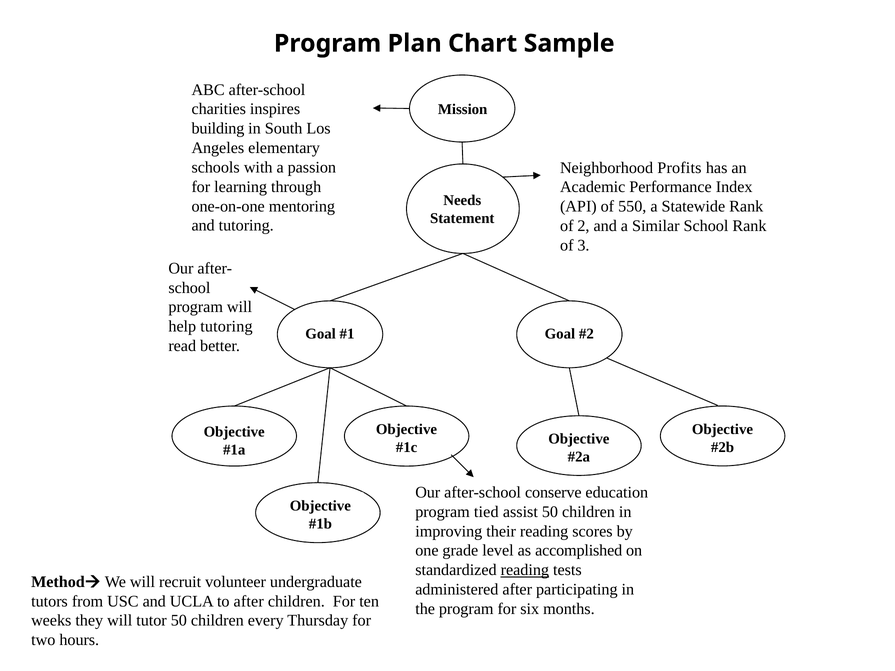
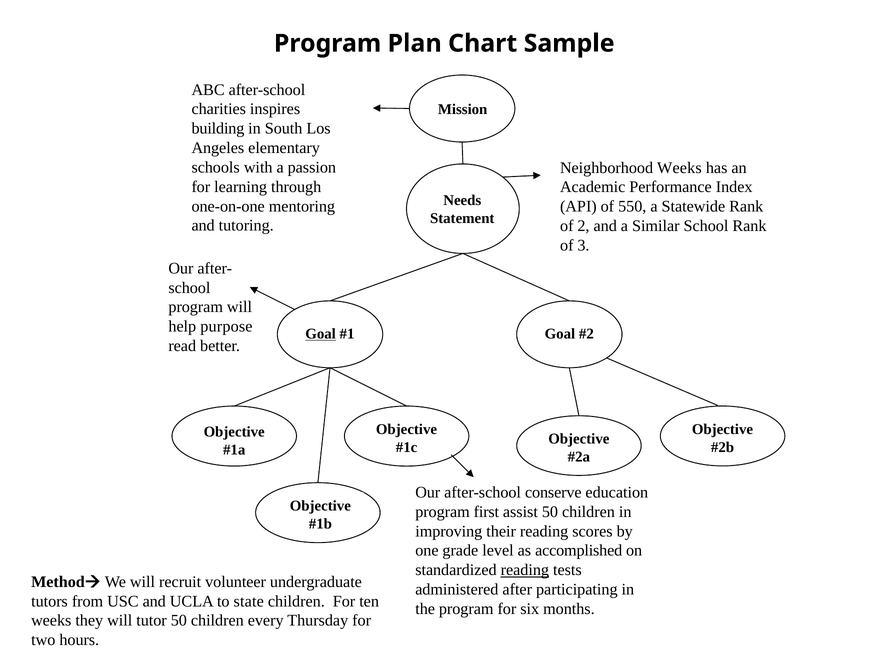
Neighborhood Profits: Profits -> Weeks
help tutoring: tutoring -> purpose
Goal at (321, 334) underline: none -> present
tied: tied -> first
to after: after -> state
